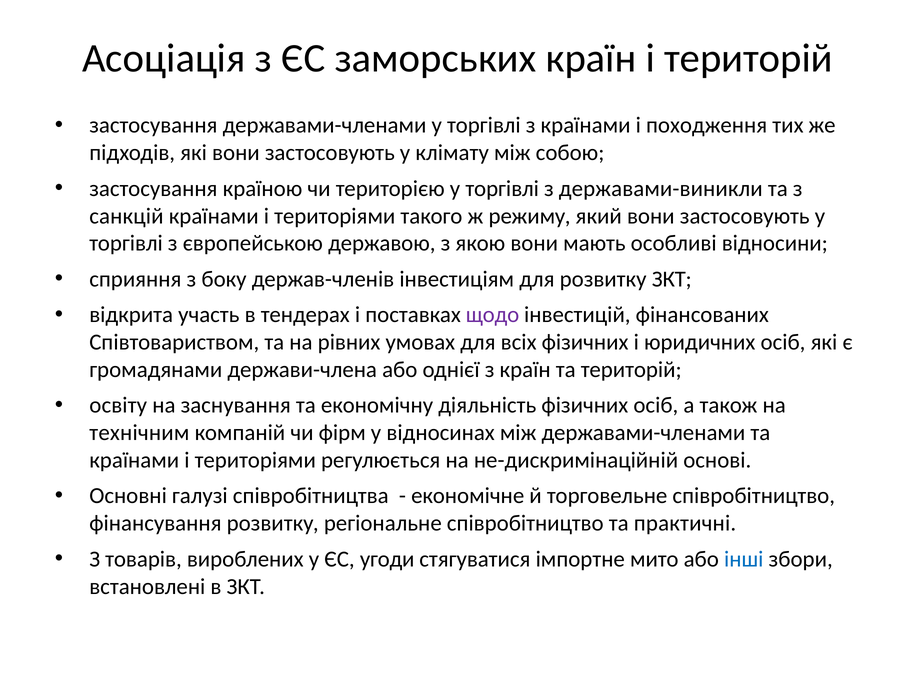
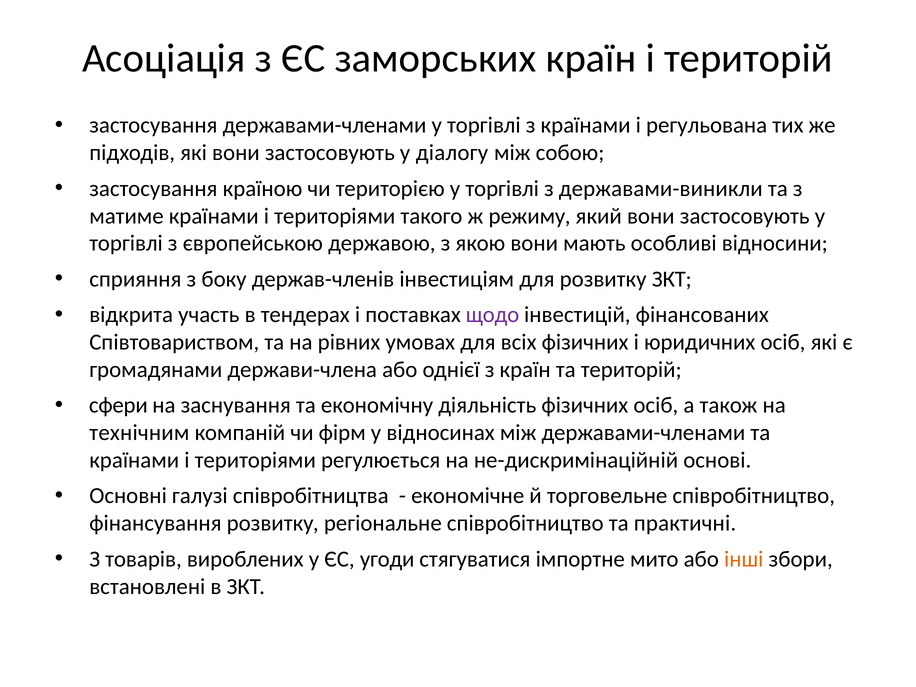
походження: походження -> регульована
клімату: клімату -> діалогу
санкцій: санкцій -> матиме
освіту: освіту -> сфери
інші colour: blue -> orange
